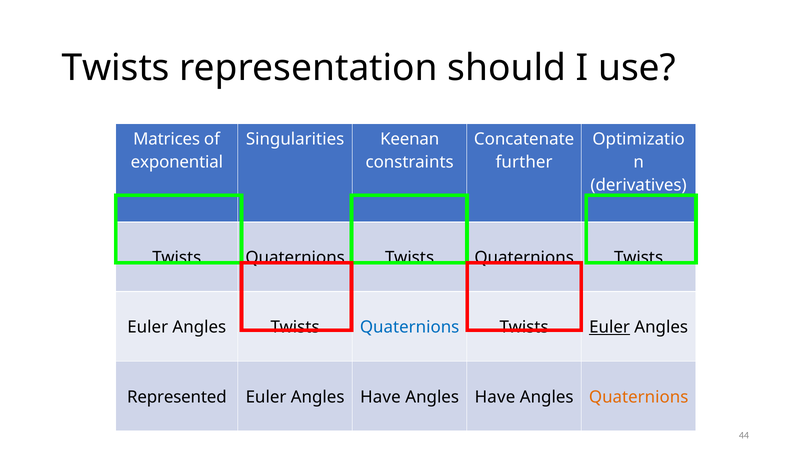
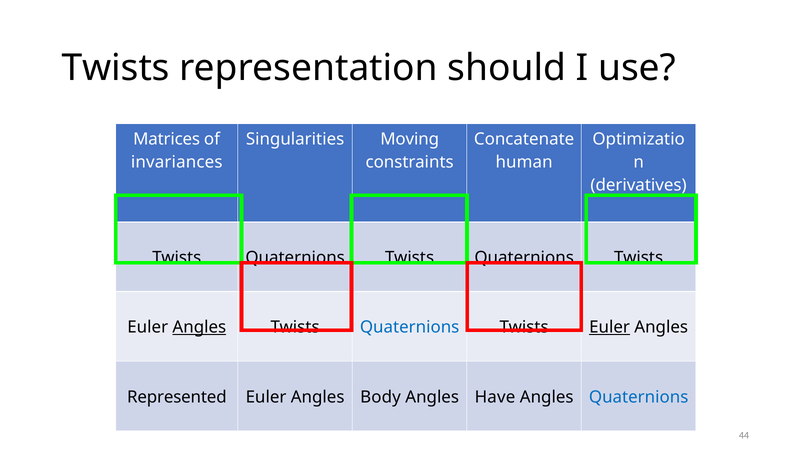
Keenan: Keenan -> Moving
exponential: exponential -> invariances
further: further -> human
Angles at (199, 328) underline: none -> present
Euler Angles Have: Have -> Body
Quaternions at (639, 397) colour: orange -> blue
